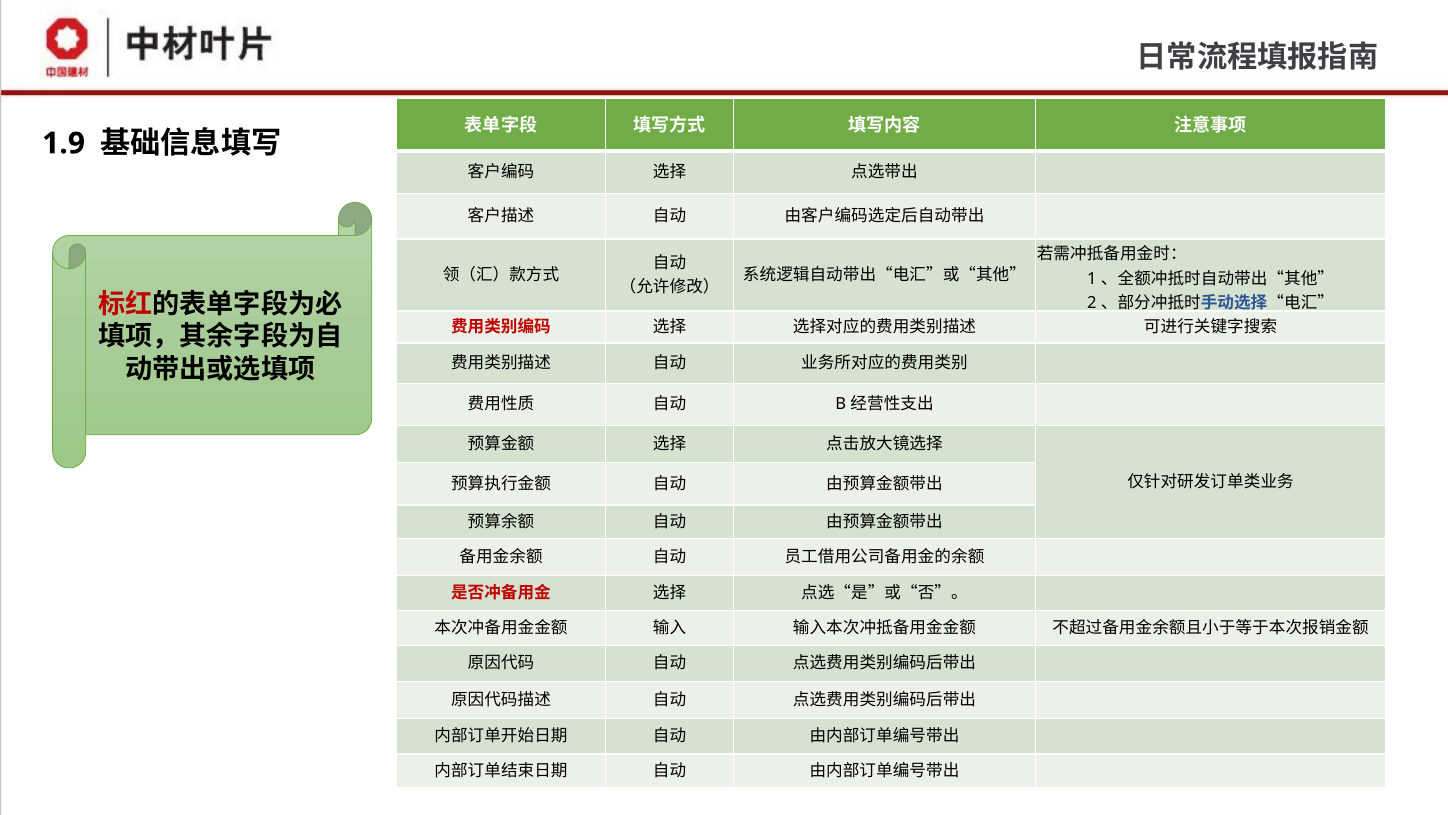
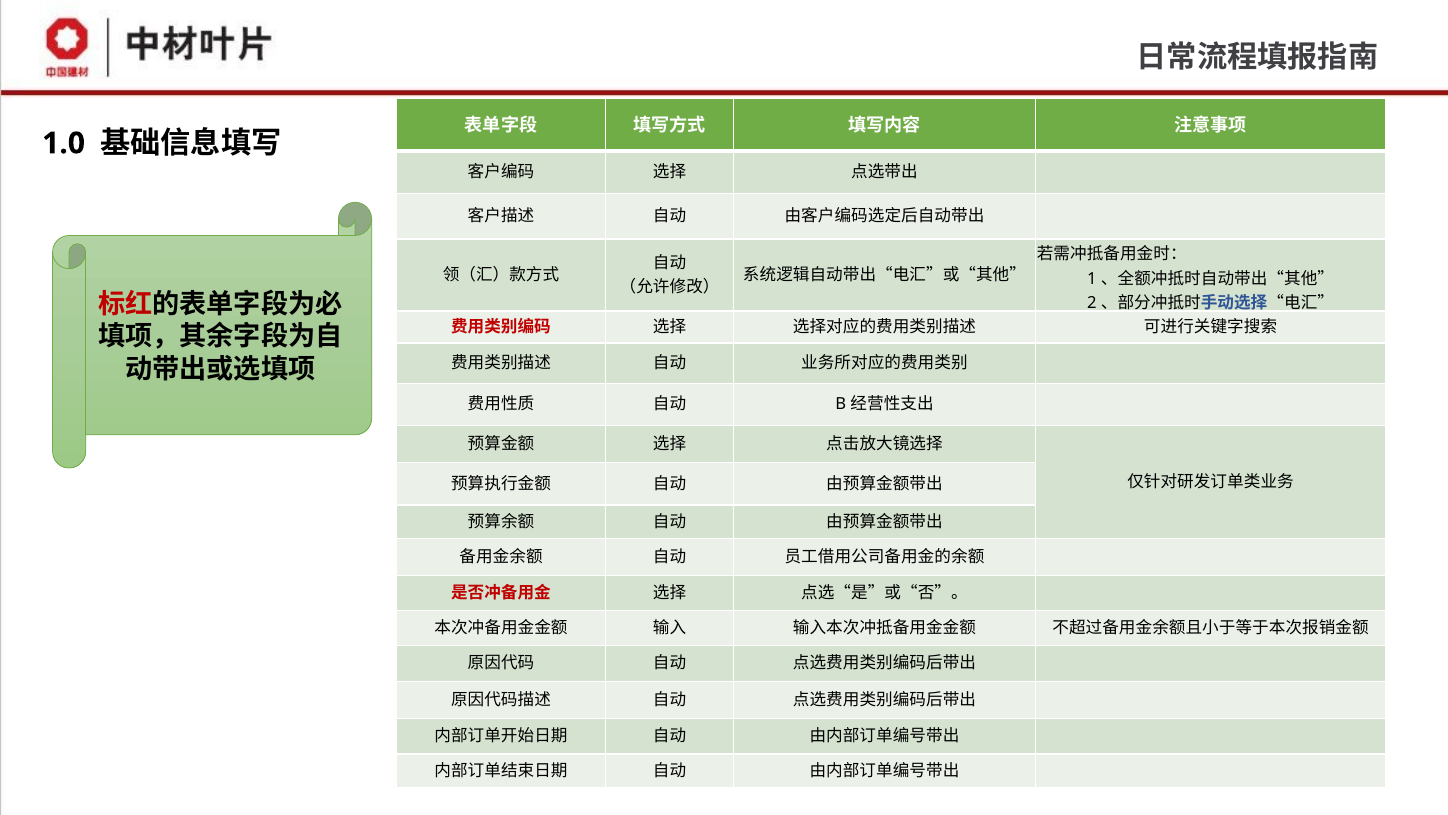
1.9: 1.9 -> 1.0
